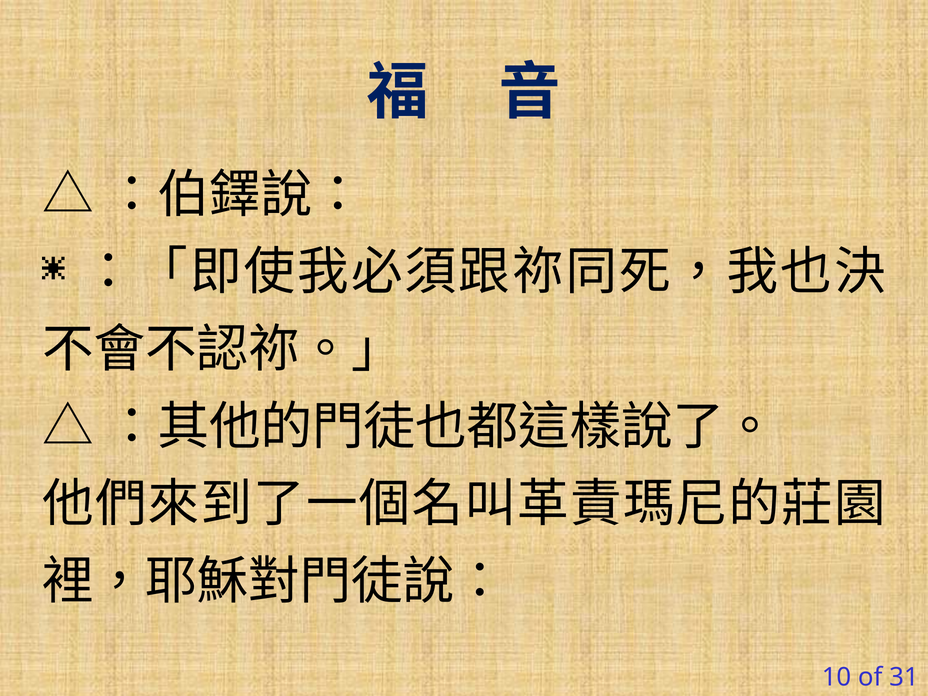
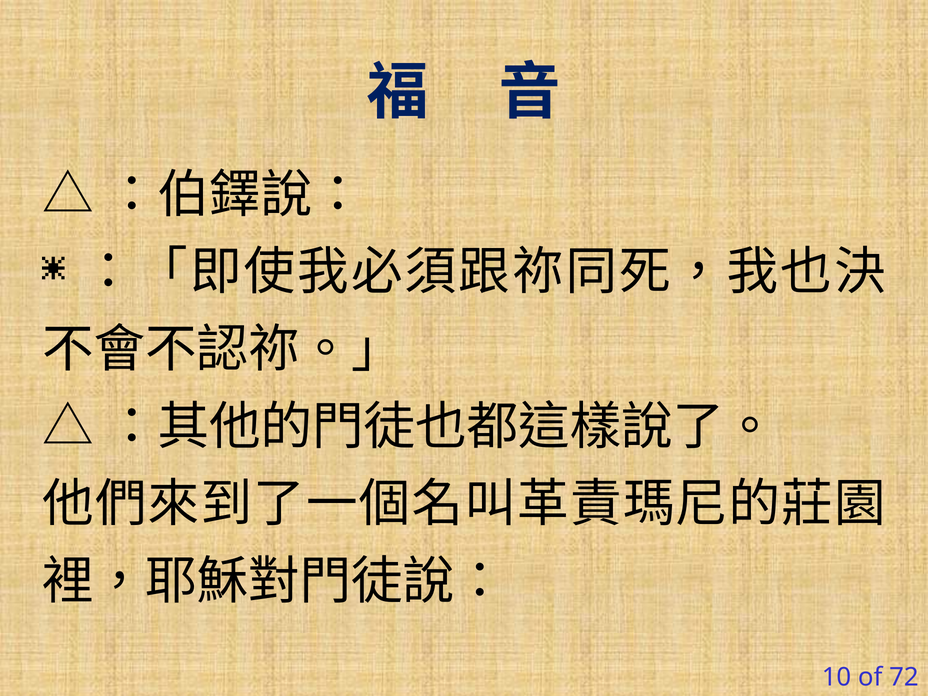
31: 31 -> 72
